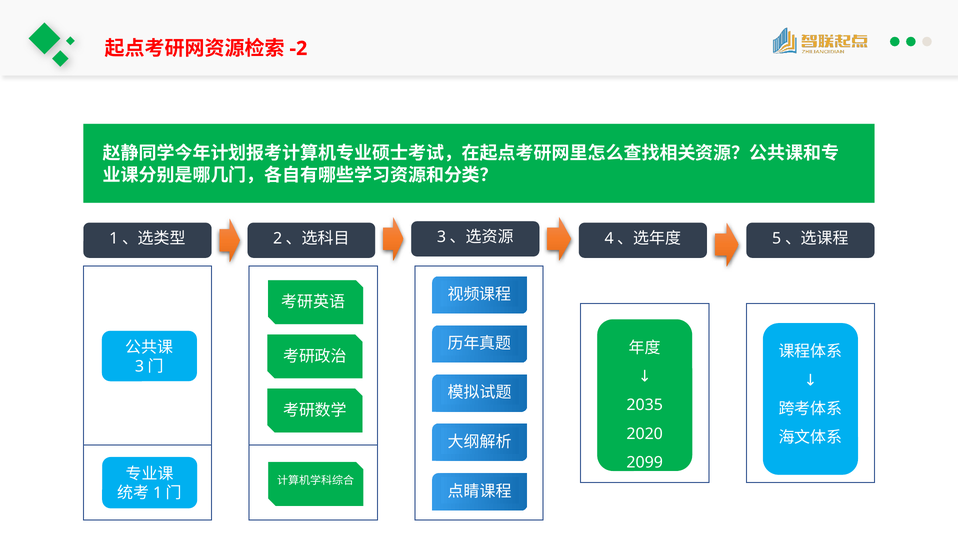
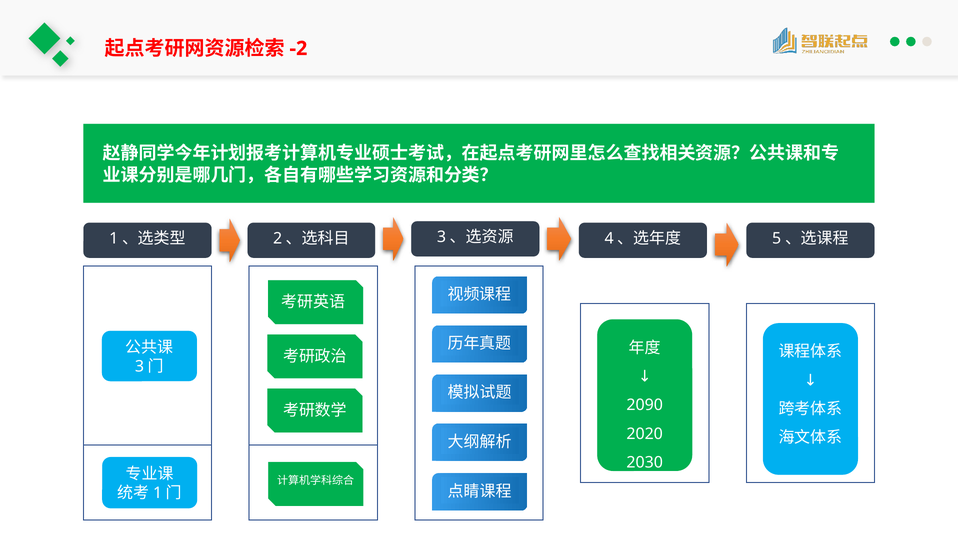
2035: 2035 -> 2090
2099: 2099 -> 2030
